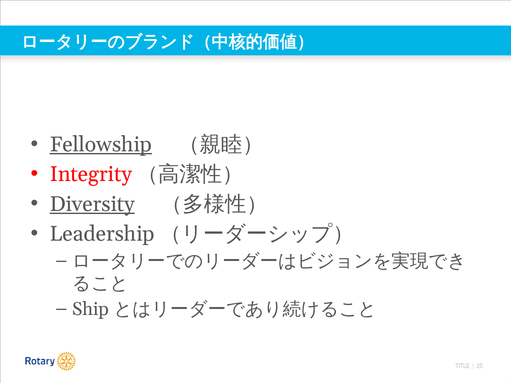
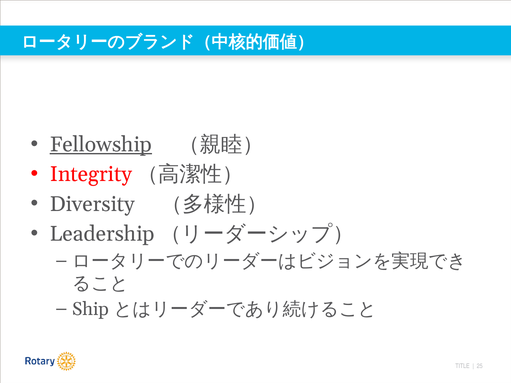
Diversity underline: present -> none
